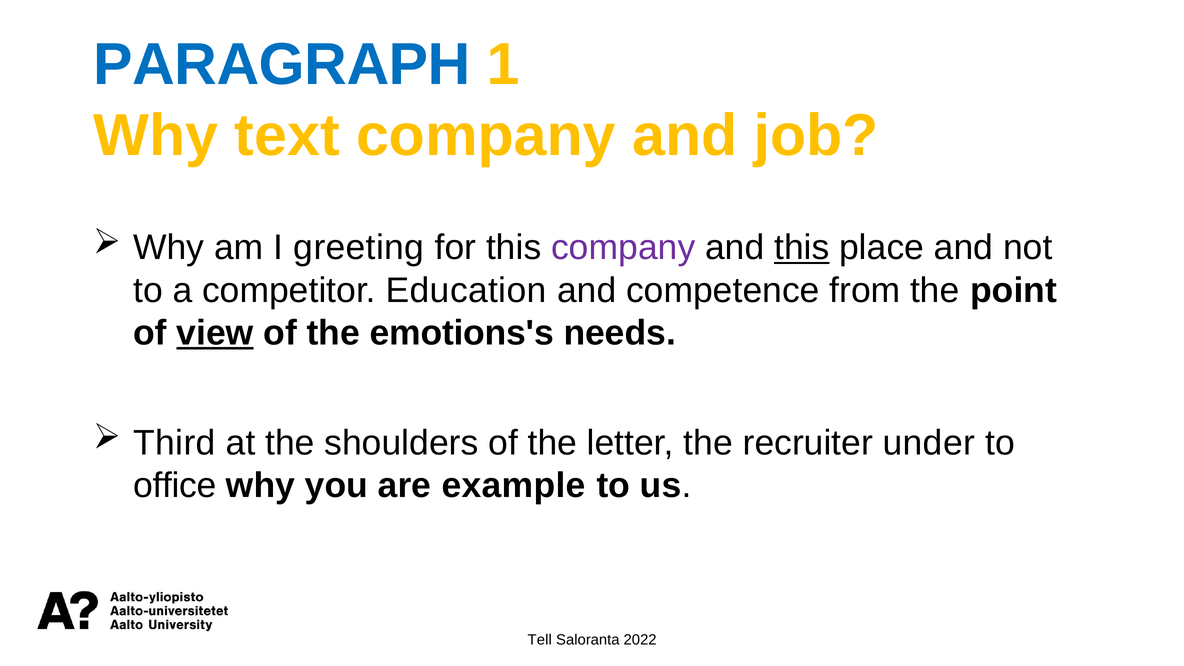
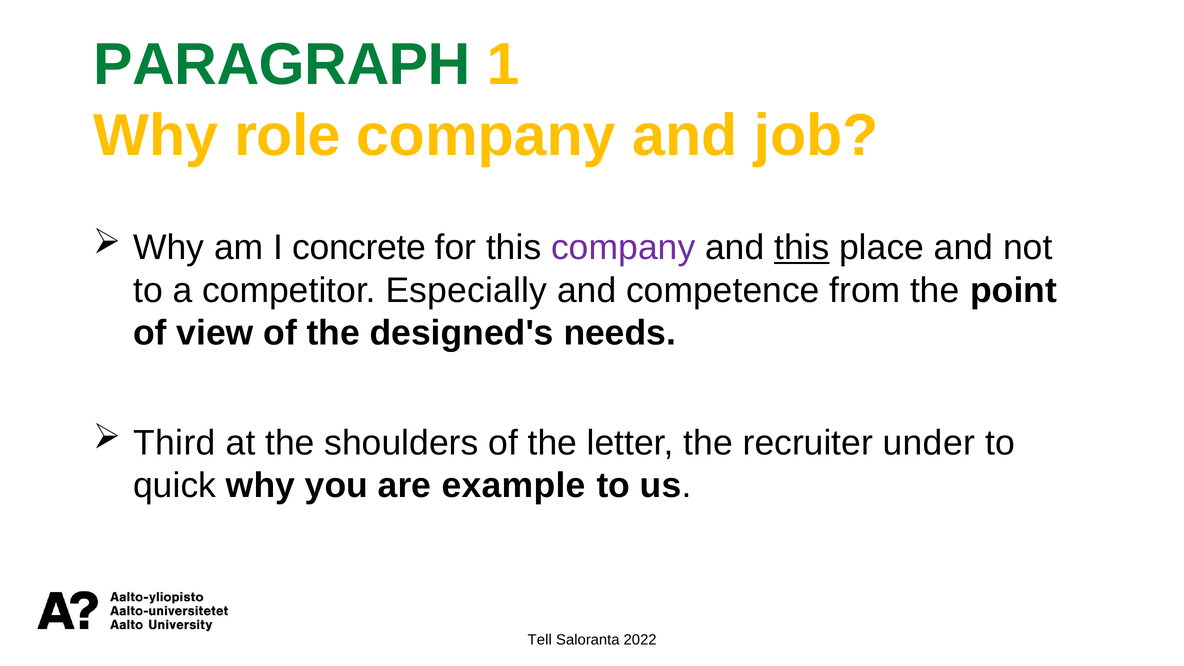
PARAGRAPH colour: blue -> green
text: text -> role
greeting: greeting -> concrete
Education: Education -> Especially
view underline: present -> none
emotions's: emotions's -> designed's
office: office -> quick
